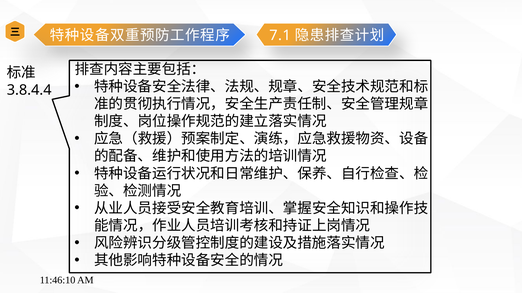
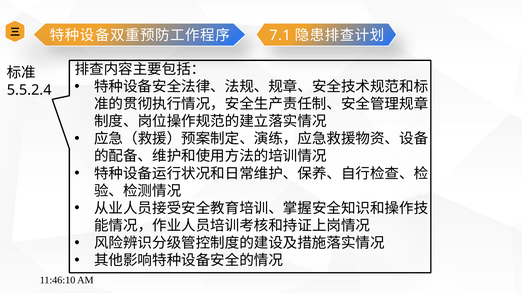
3.8.4.4: 3.8.4.4 -> 5.5.2.4
